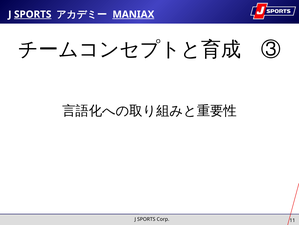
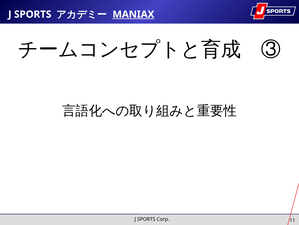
SPORTS at (33, 14) underline: present -> none
